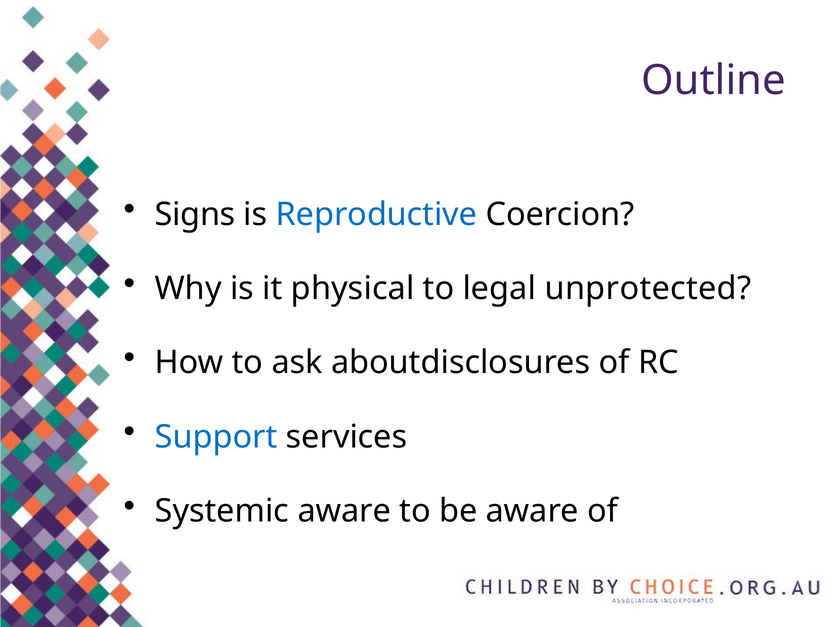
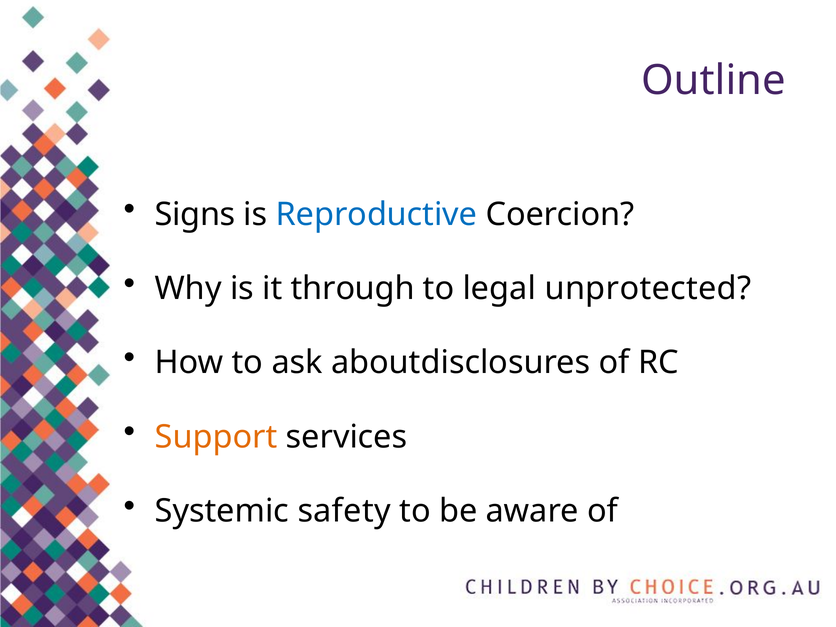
physical: physical -> through
Support colour: blue -> orange
Systemic aware: aware -> safety
